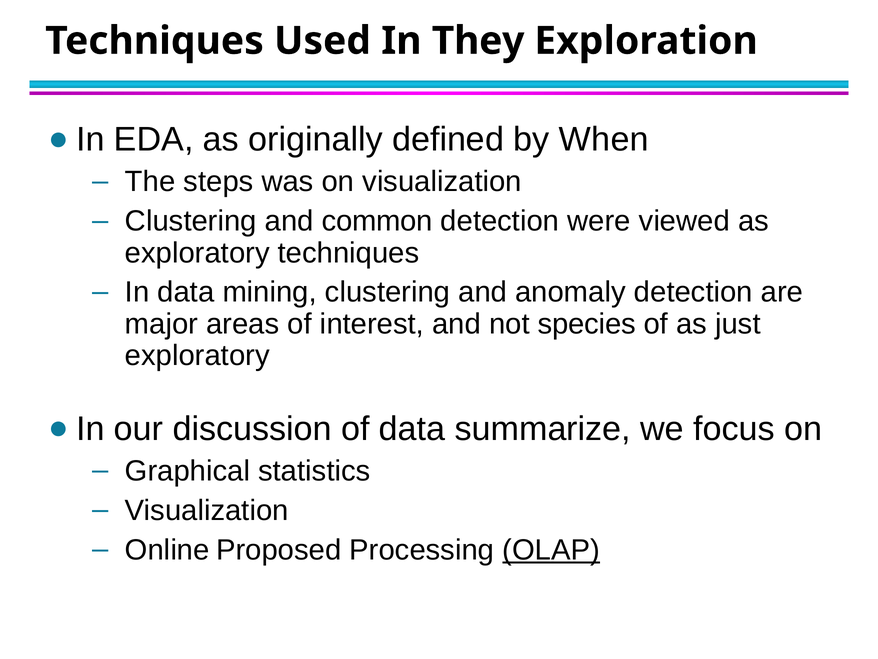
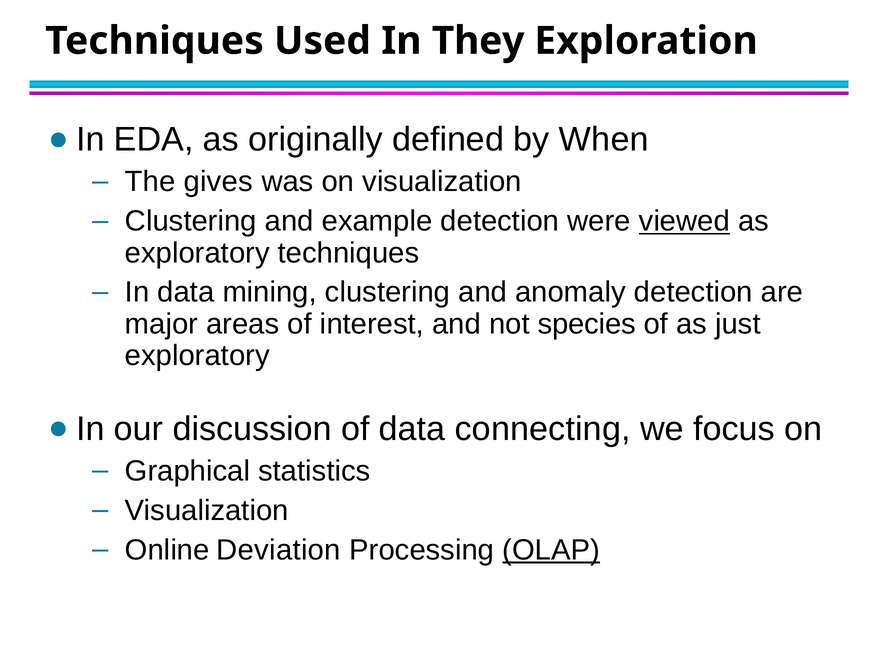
steps: steps -> gives
common: common -> example
viewed underline: none -> present
summarize: summarize -> connecting
Proposed: Proposed -> Deviation
